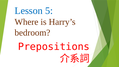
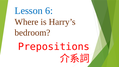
5: 5 -> 6
